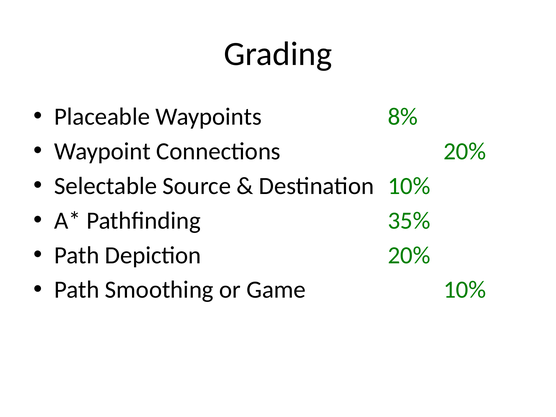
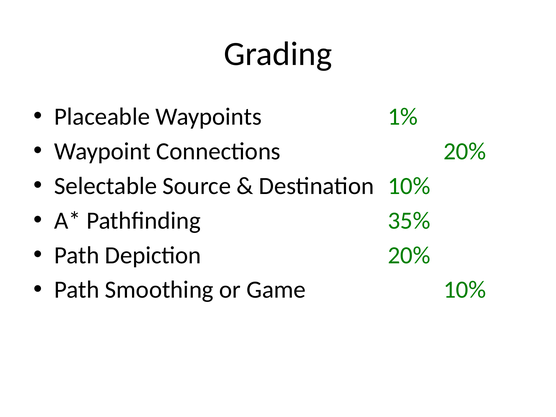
8%: 8% -> 1%
